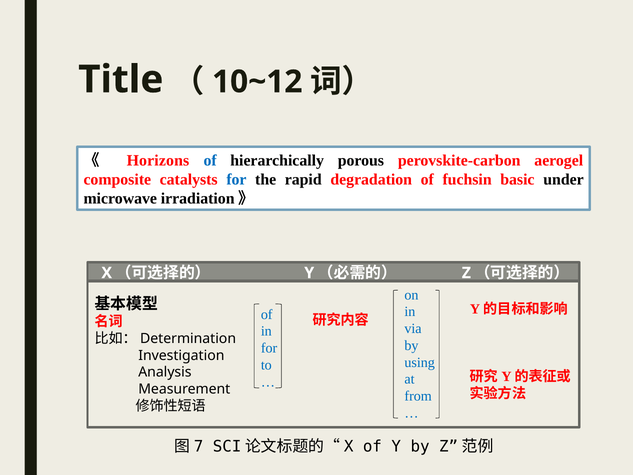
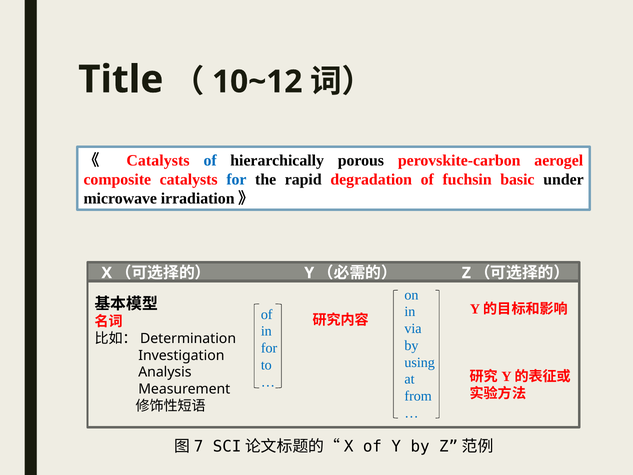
Horizons at (158, 160): Horizons -> Catalysts
